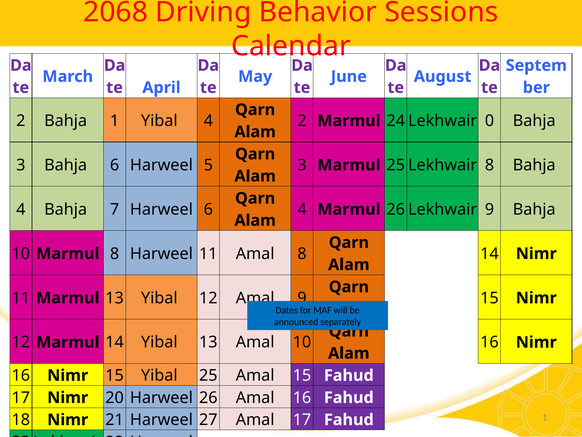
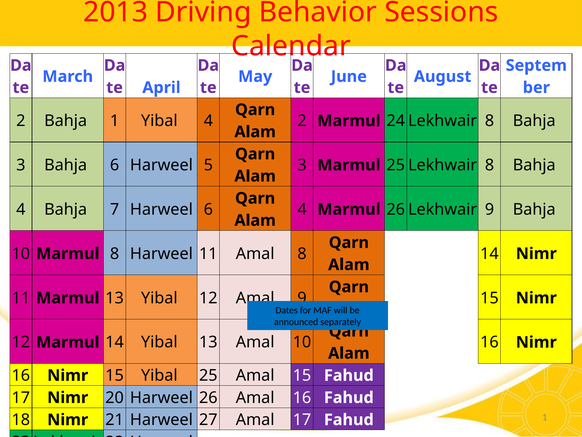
2068: 2068 -> 2013
0 at (489, 121): 0 -> 8
